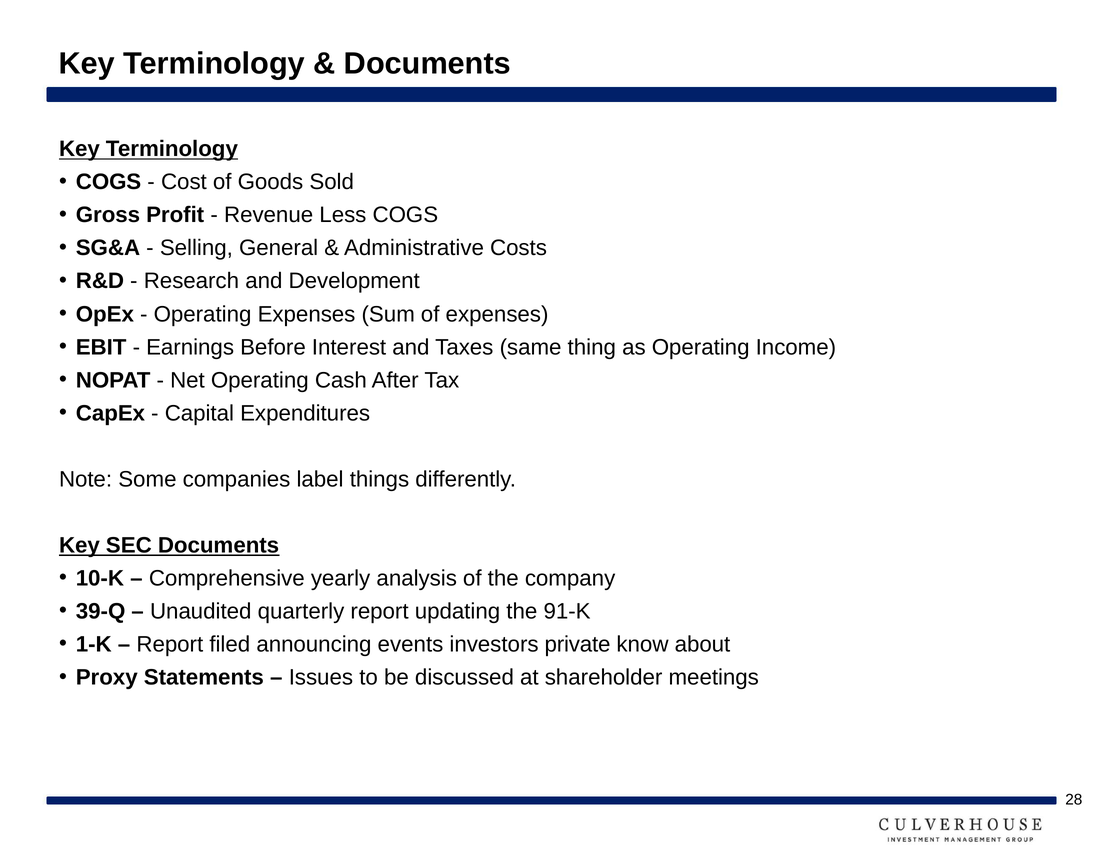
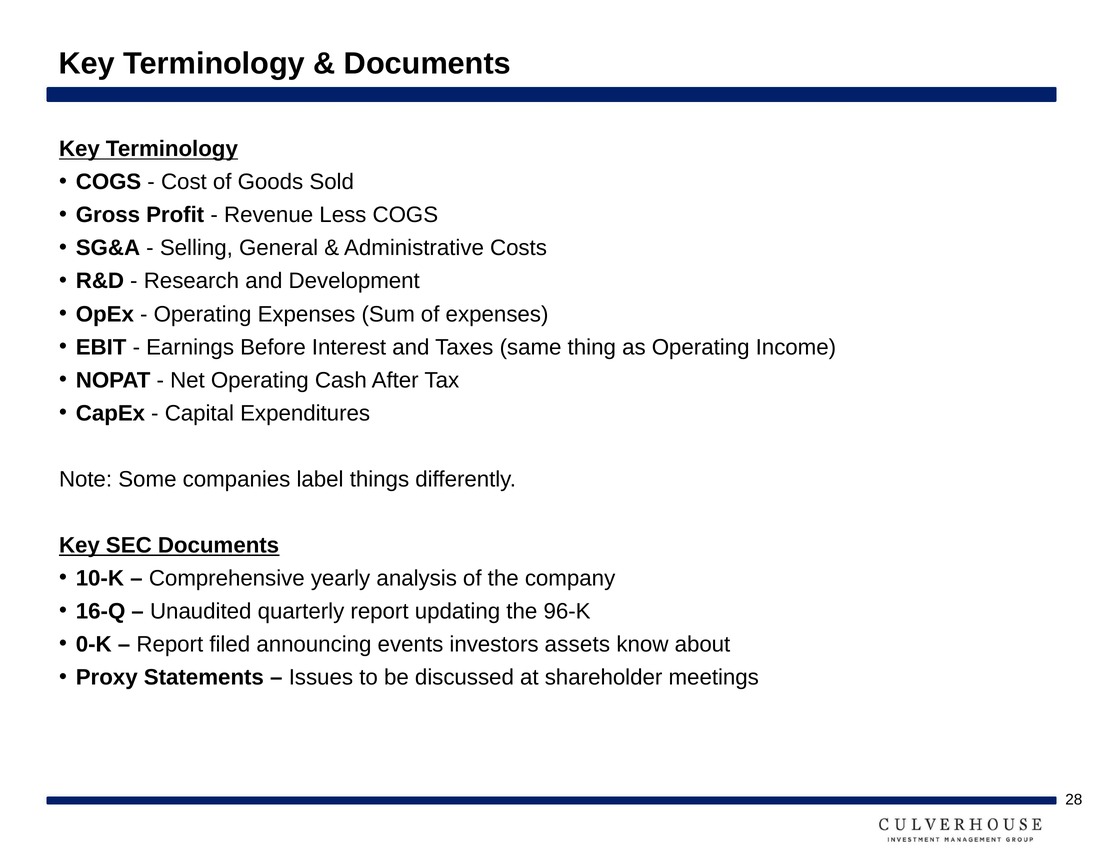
39-Q: 39-Q -> 16-Q
91-K: 91-K -> 96-K
1-K: 1-K -> 0-K
private: private -> assets
